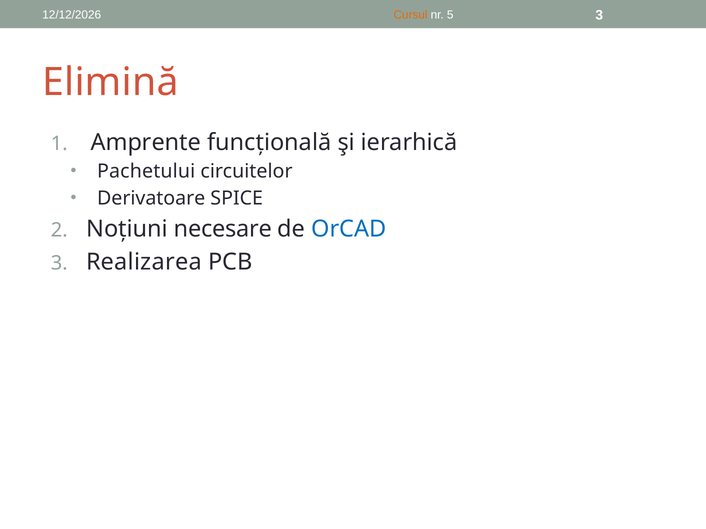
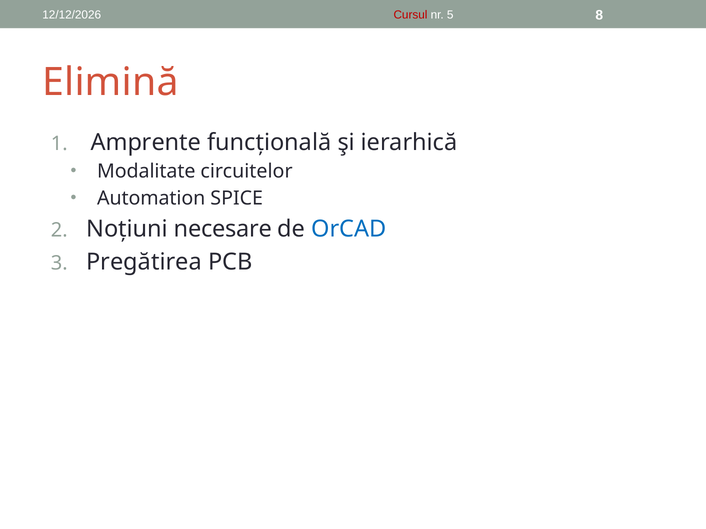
Cursul colour: orange -> red
5 3: 3 -> 8
Pachetului: Pachetului -> Modalitate
Derivatoare: Derivatoare -> Automation
Realizarea: Realizarea -> Pregătirea
